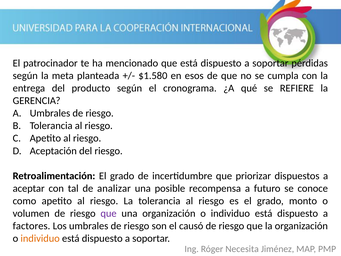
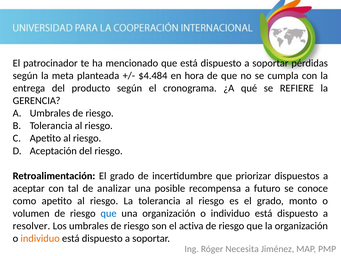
$1.580: $1.580 -> $4.484
esos: esos -> hora
que at (109, 213) colour: purple -> blue
factores: factores -> resolver
causó: causó -> activa
